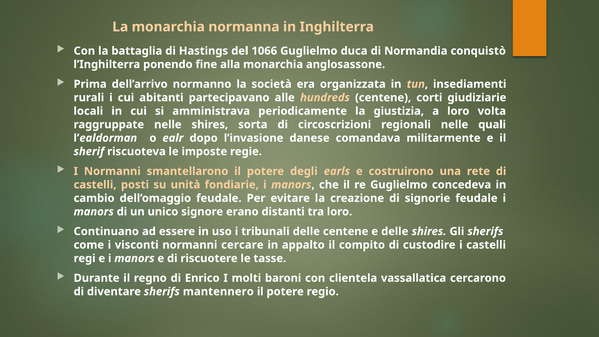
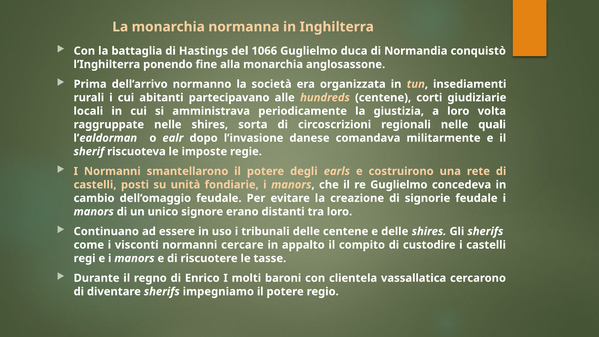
mantennero: mantennero -> impegniamo
